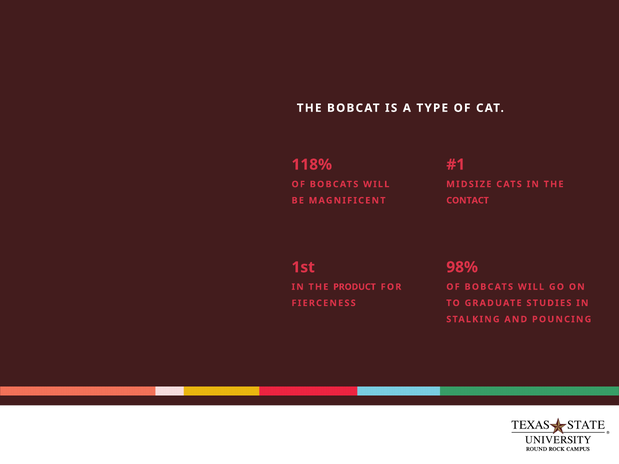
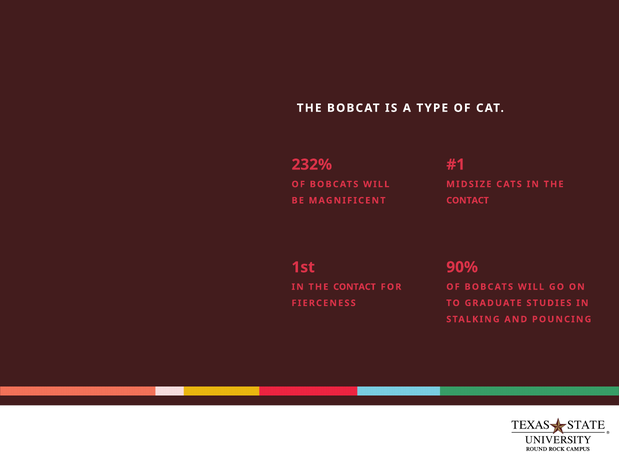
118%: 118% -> 232%
98%: 98% -> 90%
PRODUCT at (355, 287): PRODUCT -> CONTACT
